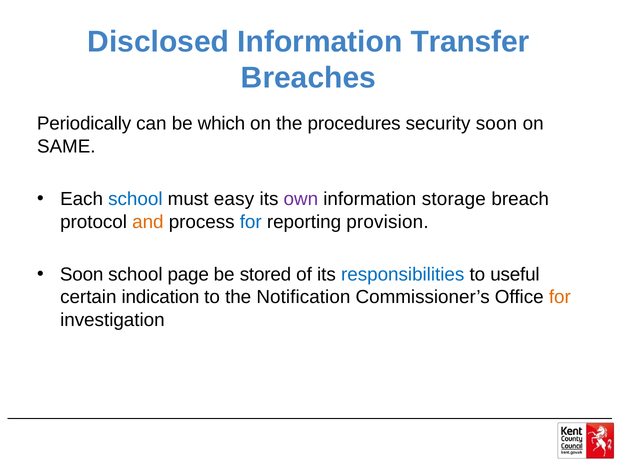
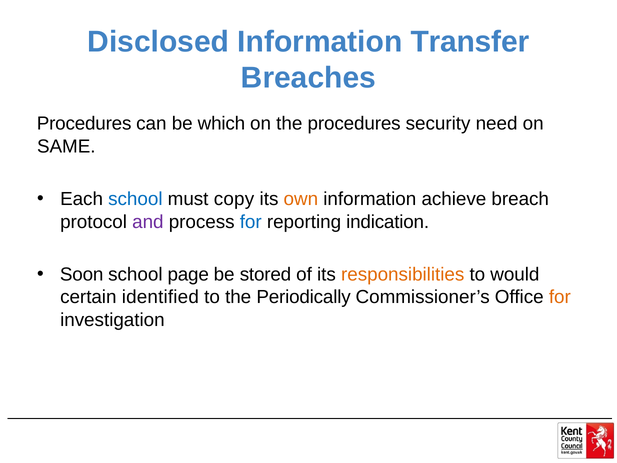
Periodically at (84, 124): Periodically -> Procedures
security soon: soon -> need
easy: easy -> copy
own colour: purple -> orange
storage: storage -> achieve
and colour: orange -> purple
provision: provision -> indication
responsibilities colour: blue -> orange
useful: useful -> would
indication: indication -> identified
Notification: Notification -> Periodically
